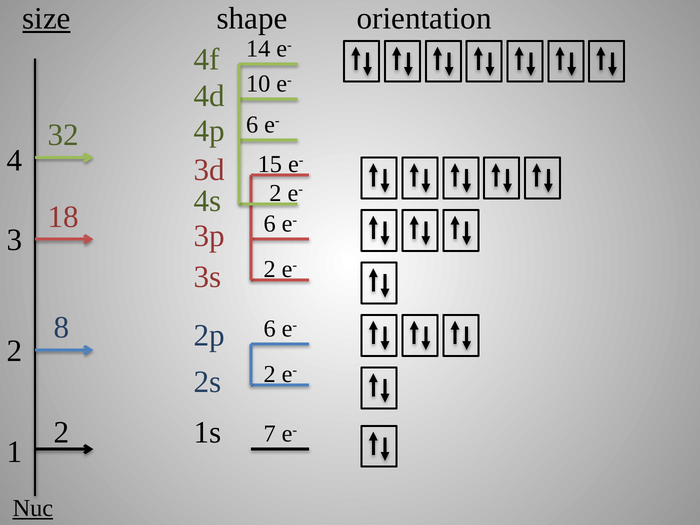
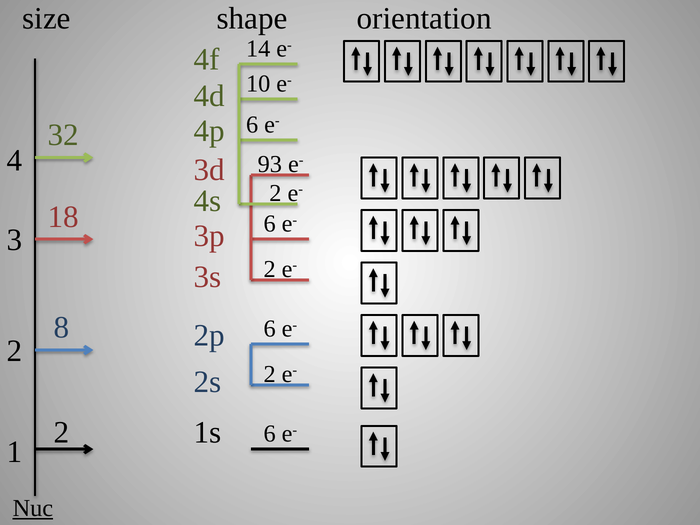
size underline: present -> none
15: 15 -> 93
1s 7: 7 -> 6
